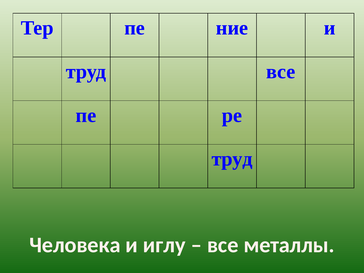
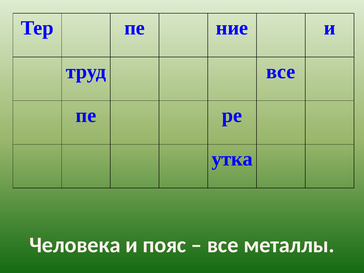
труд at (232, 159): труд -> утка
иглу: иглу -> пояс
